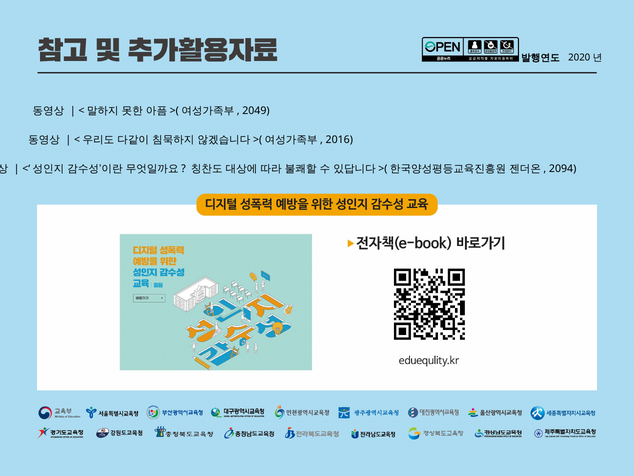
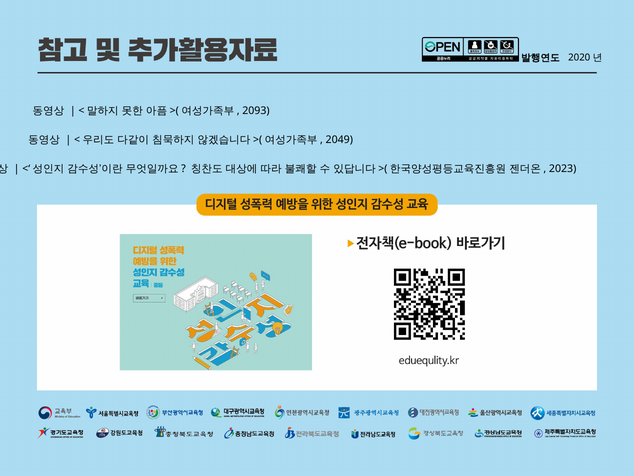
2049: 2049 -> 2093
2016: 2016 -> 2049
2094: 2094 -> 2023
